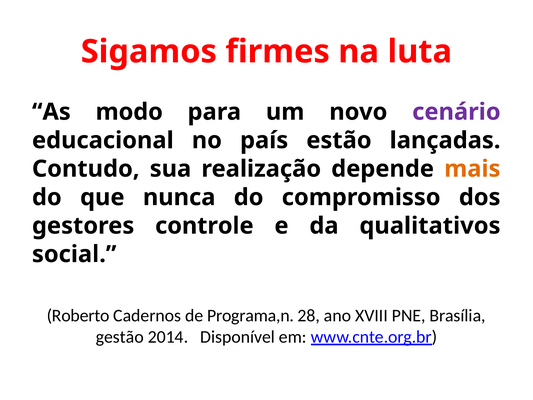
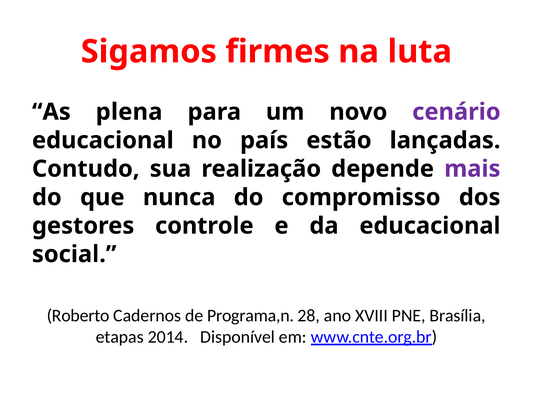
modo: modo -> plena
mais colour: orange -> purple
da qualitativos: qualitativos -> educacional
gestão: gestão -> etapas
